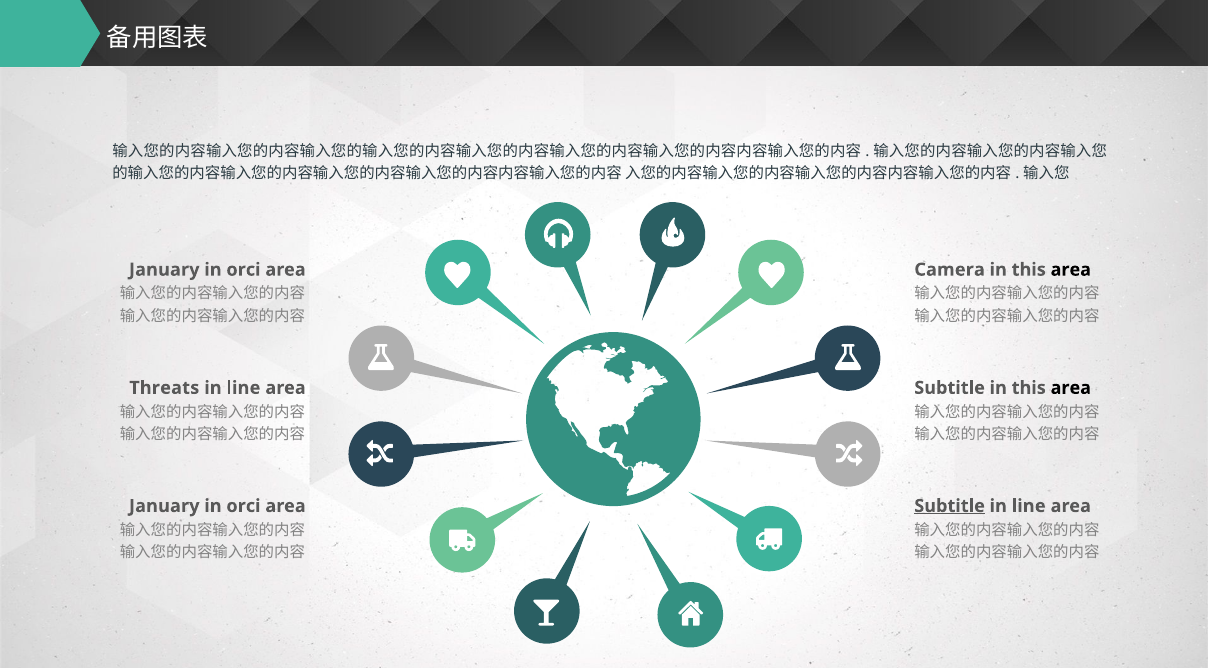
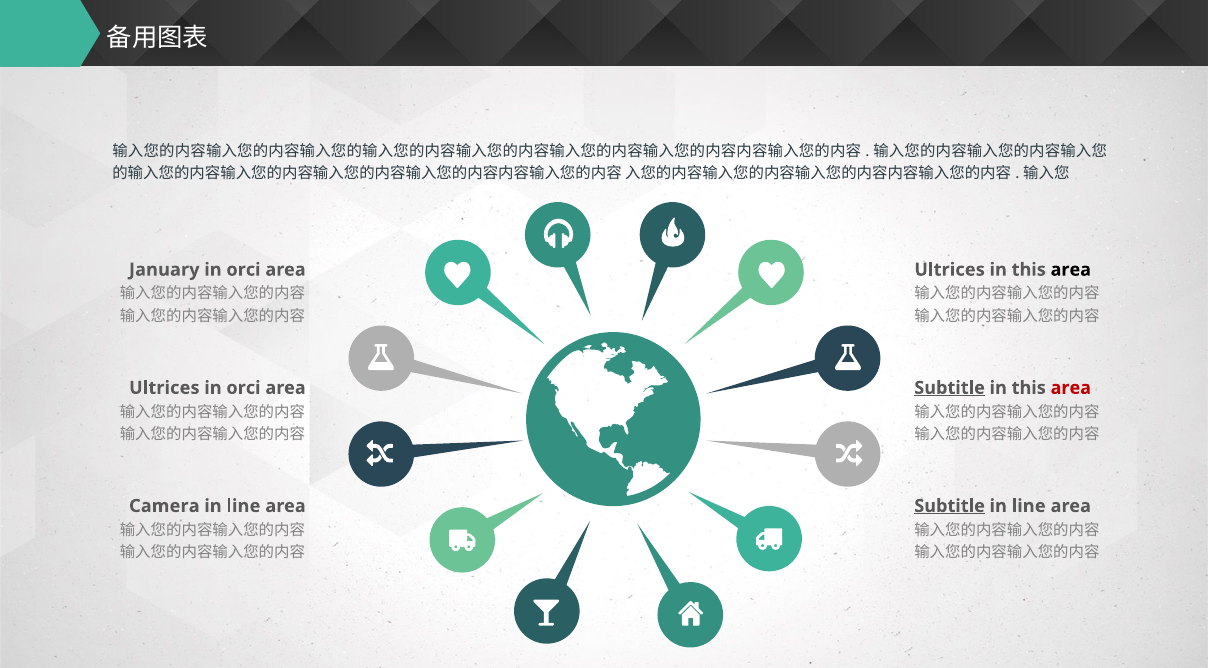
Camera at (950, 270): Camera -> Ultrices
Threats at (164, 388): Threats -> Ultrices
line at (243, 388): line -> orci
Subtitle at (950, 388) underline: none -> present
area at (1071, 388) colour: black -> red
January at (164, 506): January -> Camera
orci at (243, 506): orci -> line
